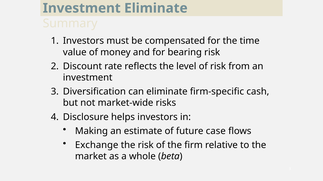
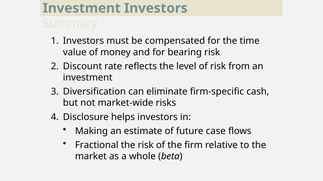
Investment Eliminate: Eliminate -> Investors
Exchange: Exchange -> Fractional
